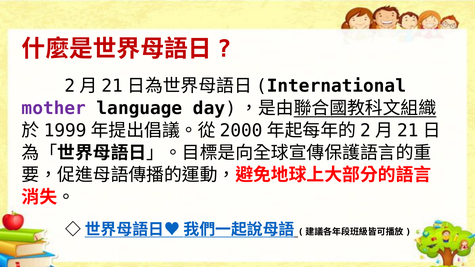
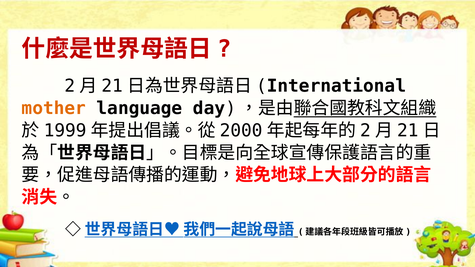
mother colour: purple -> orange
